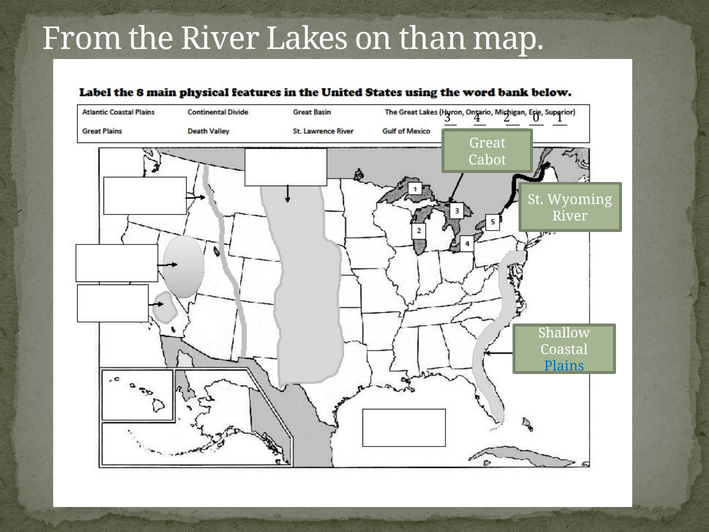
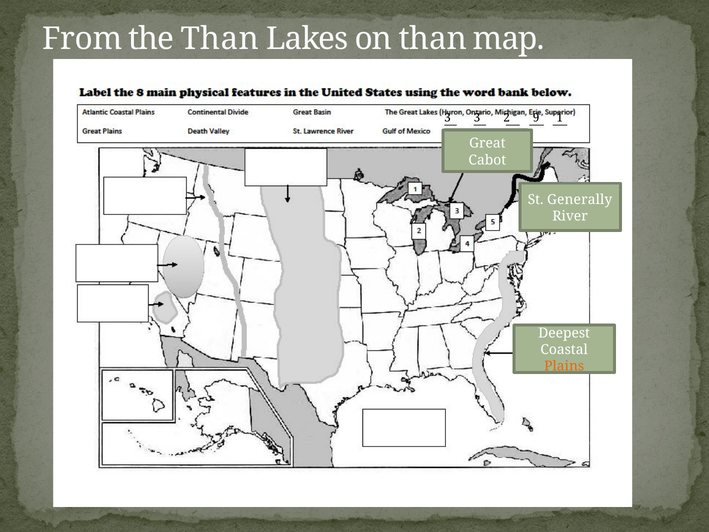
the River: River -> Than
3 4: 4 -> 3
0: 0 -> 9
Wyoming: Wyoming -> Generally
Shallow: Shallow -> Deepest
Plains colour: blue -> orange
